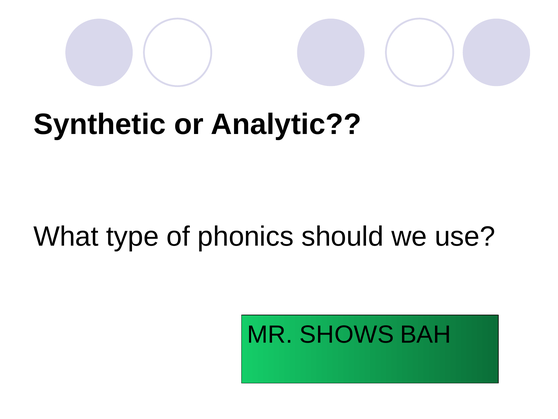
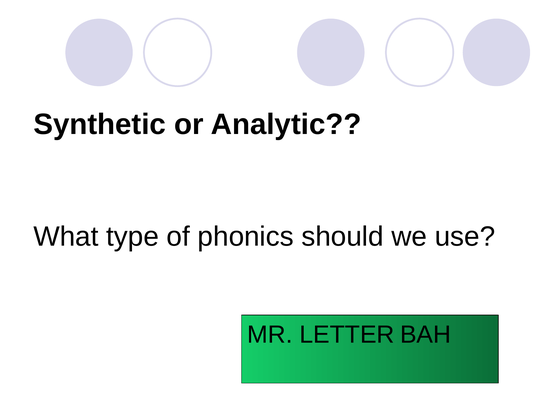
SHOWS: SHOWS -> LETTER
